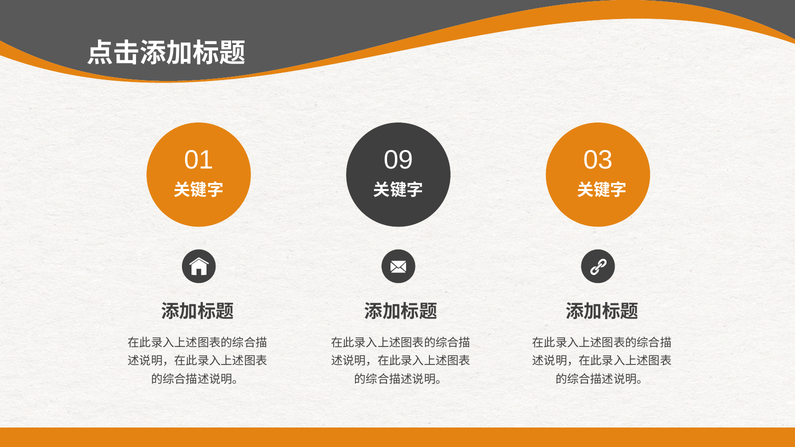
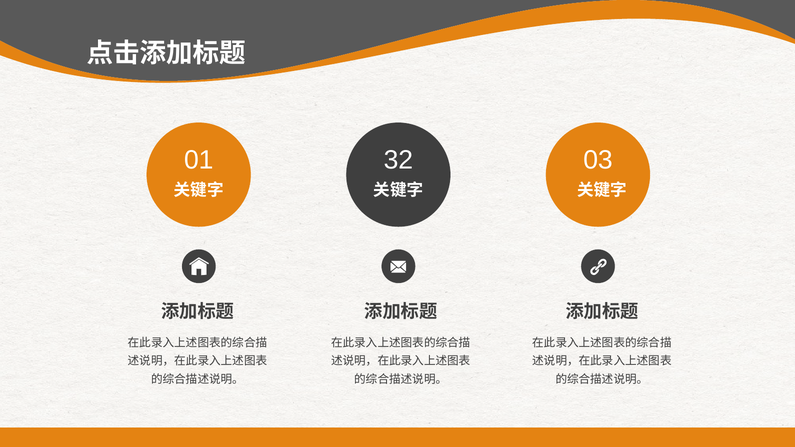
09: 09 -> 32
